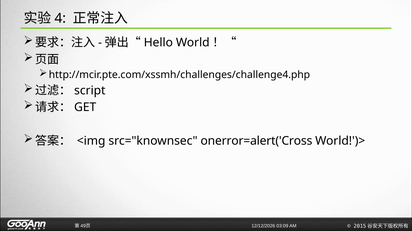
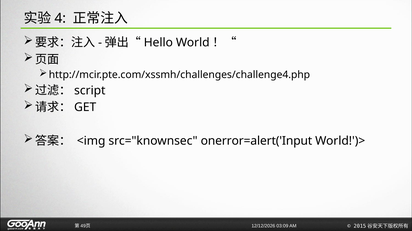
onerror=alert('Cross: onerror=alert('Cross -> onerror=alert('Input
